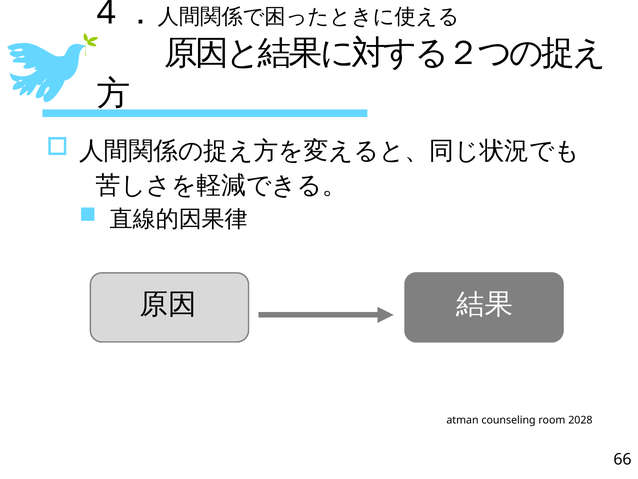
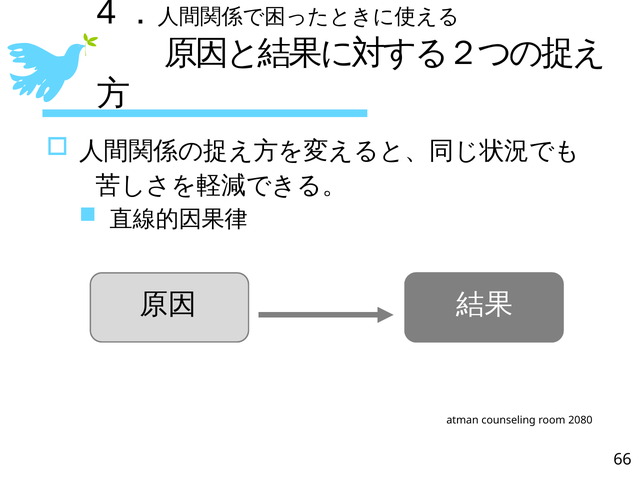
2028: 2028 -> 2080
